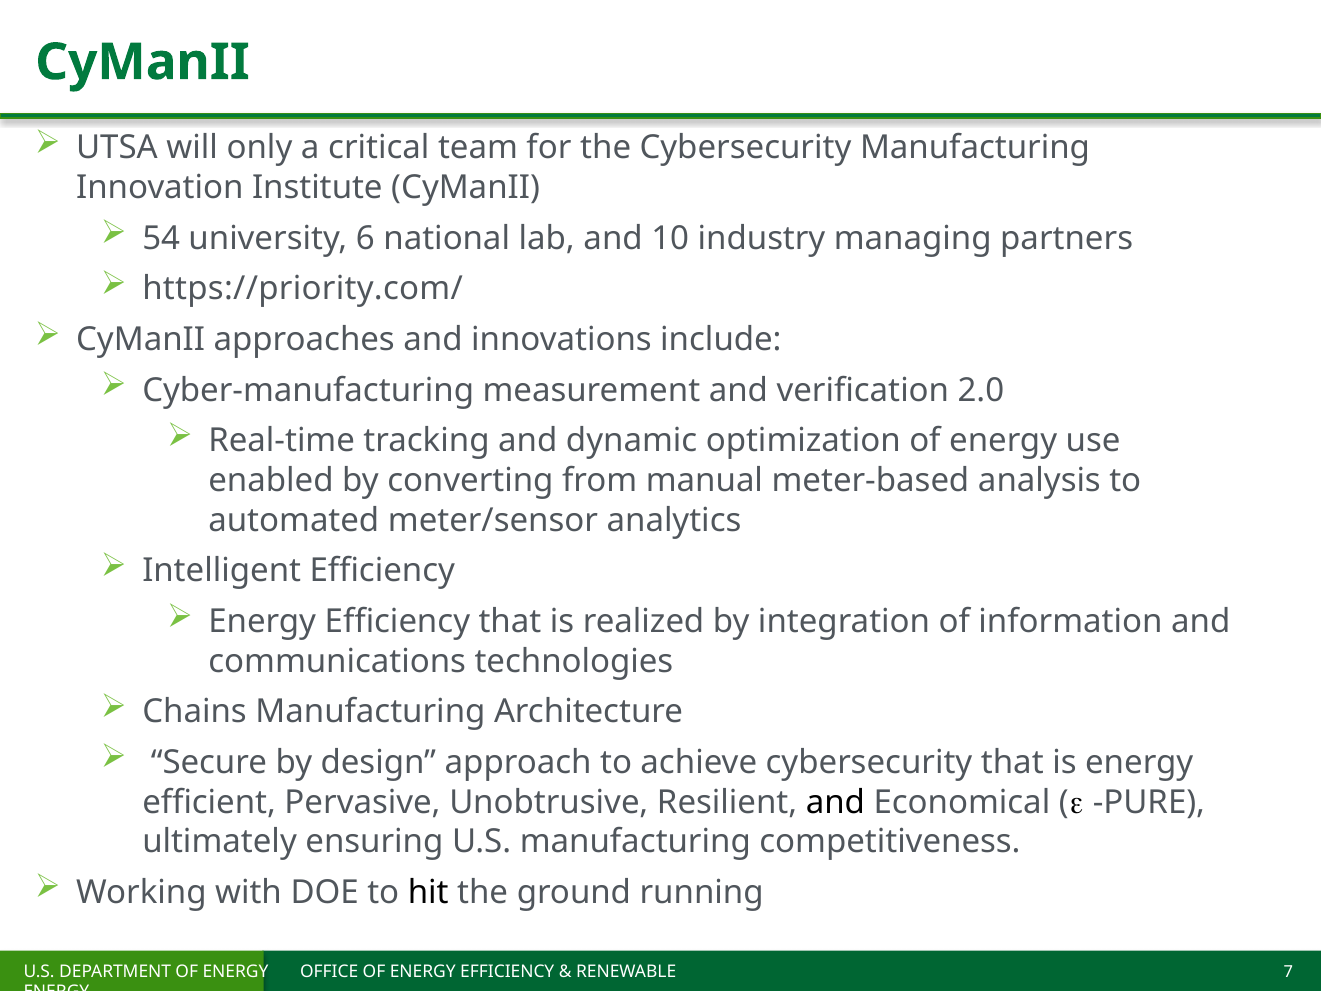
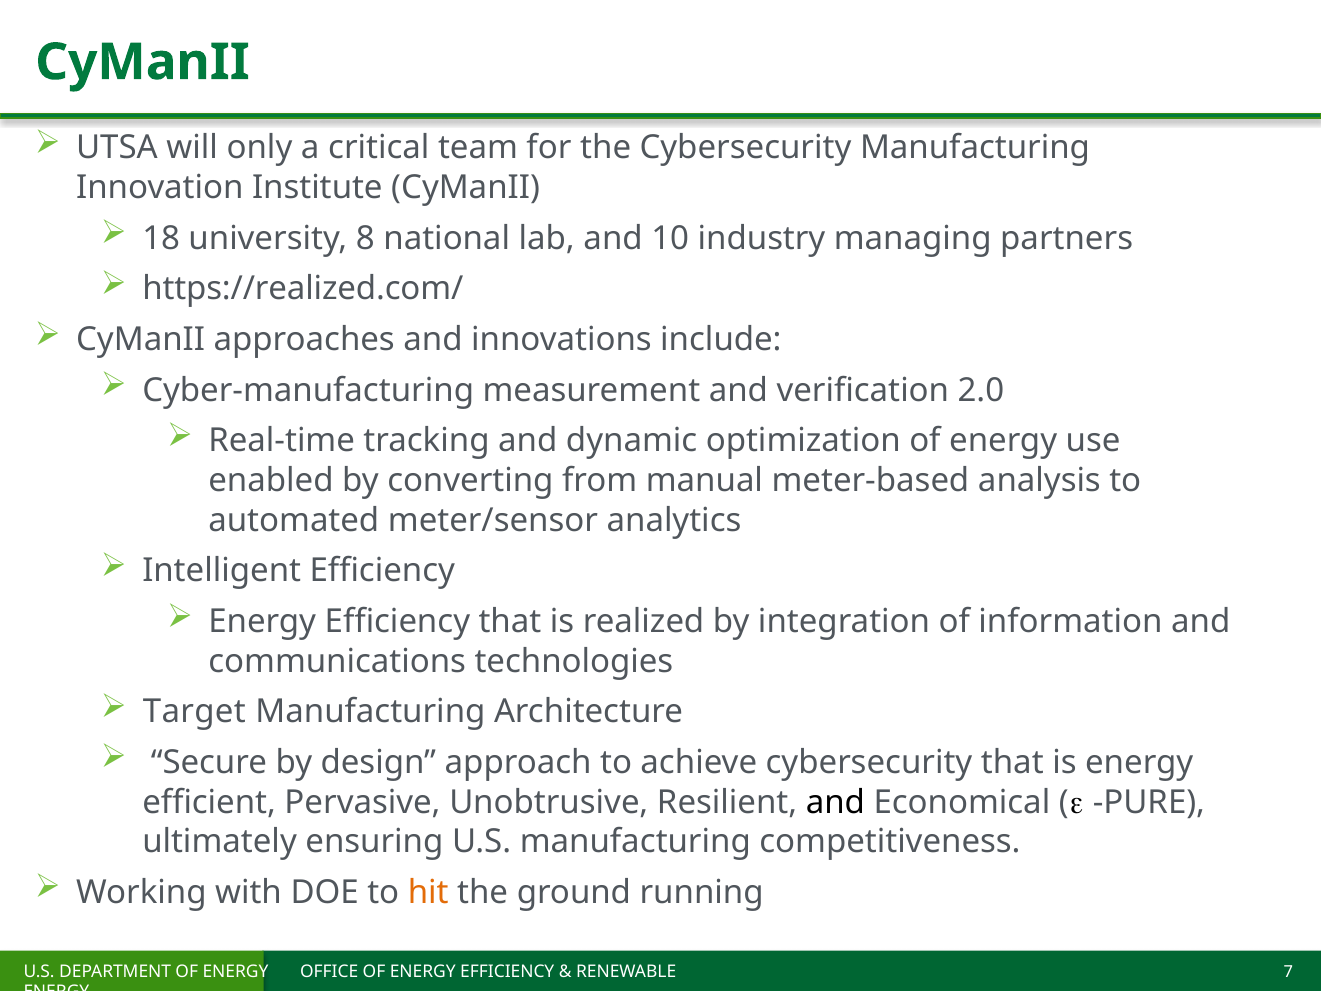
54: 54 -> 18
6: 6 -> 8
https://priority.com/: https://priority.com/ -> https://realized.com/
Chains: Chains -> Target
hit colour: black -> orange
